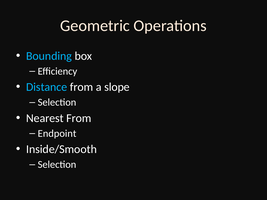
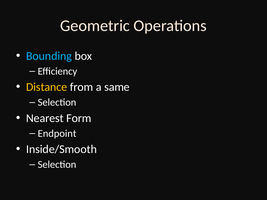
Distance colour: light blue -> yellow
slope: slope -> same
Nearest From: From -> Form
